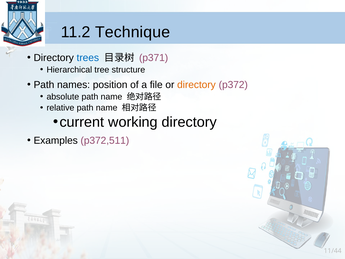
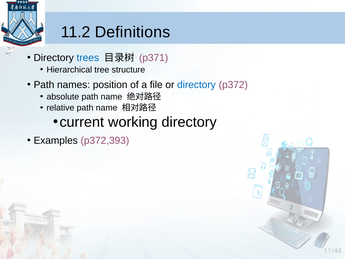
Technique: Technique -> Definitions
directory at (196, 85) colour: orange -> blue
p372,511: p372,511 -> p372,393
